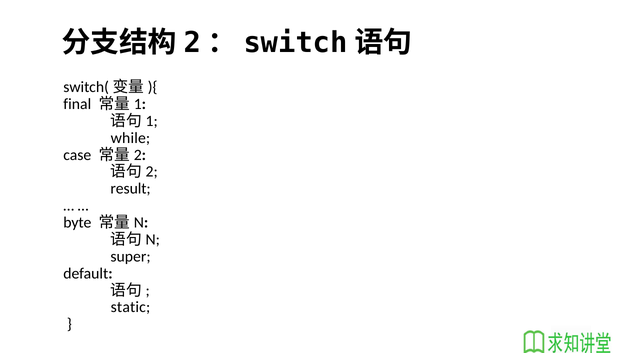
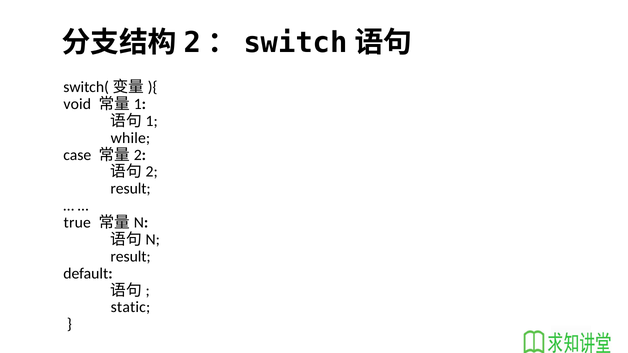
final: final -> void
byte: byte -> true
super at (131, 257): super -> result
